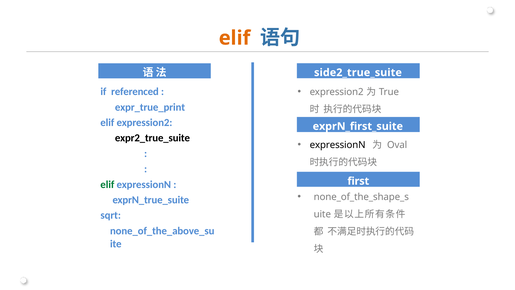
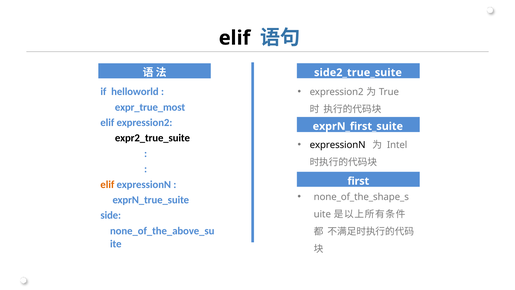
elif at (235, 38) colour: orange -> black
referenced: referenced -> helloworld
expr_true_print: expr_true_print -> expr_true_most
Oval: Oval -> Intel
elif at (107, 184) colour: green -> orange
sqrt: sqrt -> side
